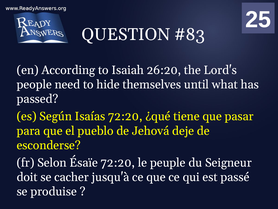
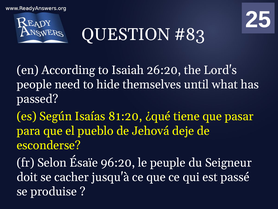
Isaías 72:20: 72:20 -> 81:20
Ésaïe 72:20: 72:20 -> 96:20
